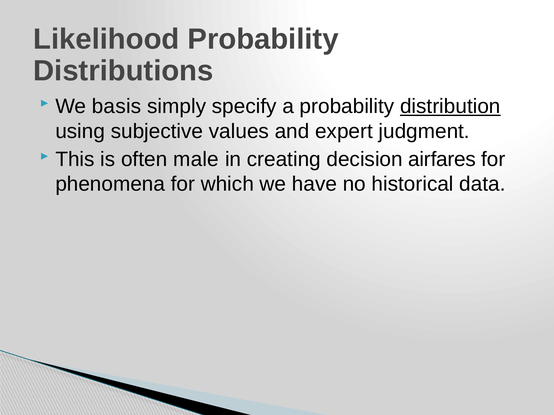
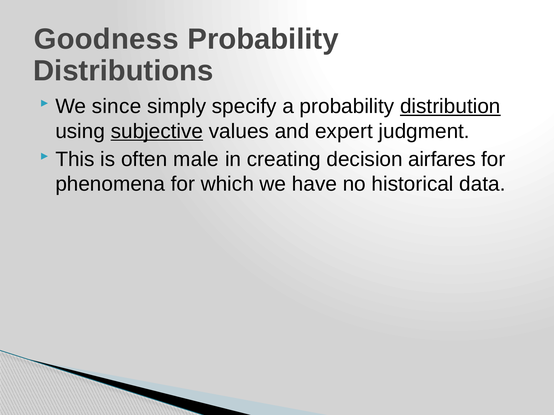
Likelihood: Likelihood -> Goodness
basis: basis -> since
subjective underline: none -> present
